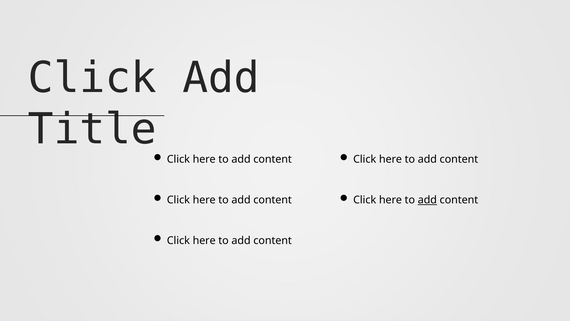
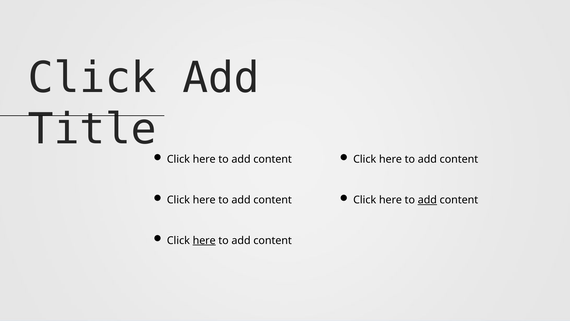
here at (204, 240) underline: none -> present
